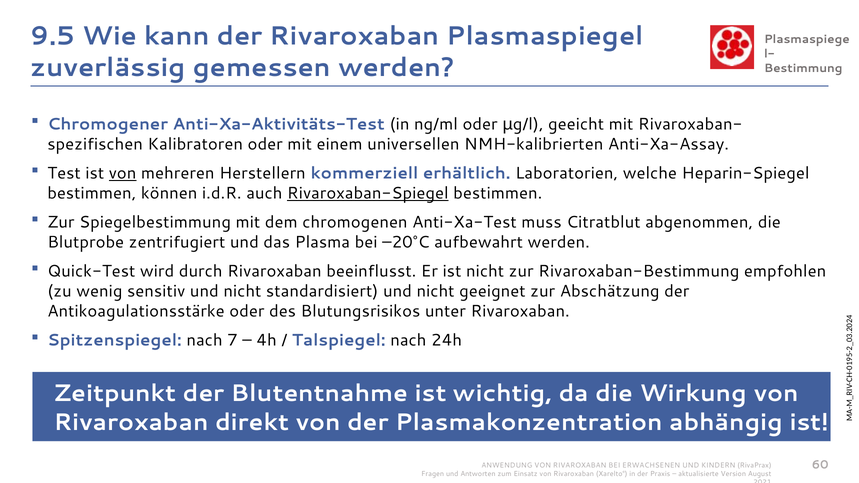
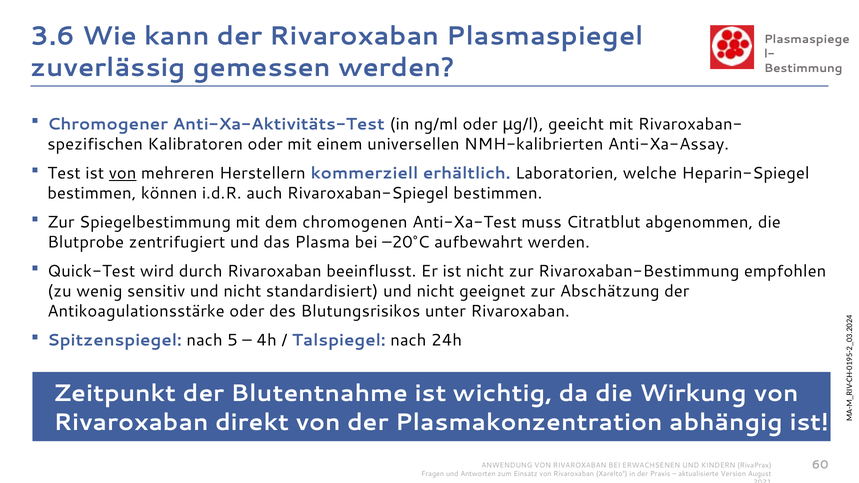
9.5: 9.5 -> 3.6
Rivaroxaban-Spiegel underline: present -> none
nach 7: 7 -> 5
